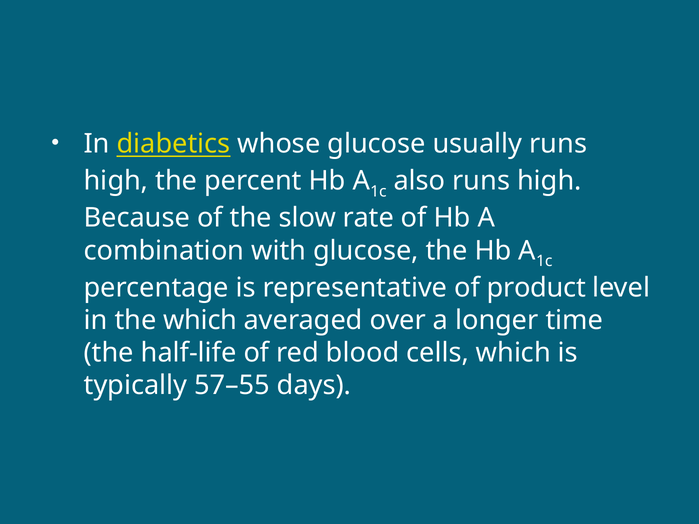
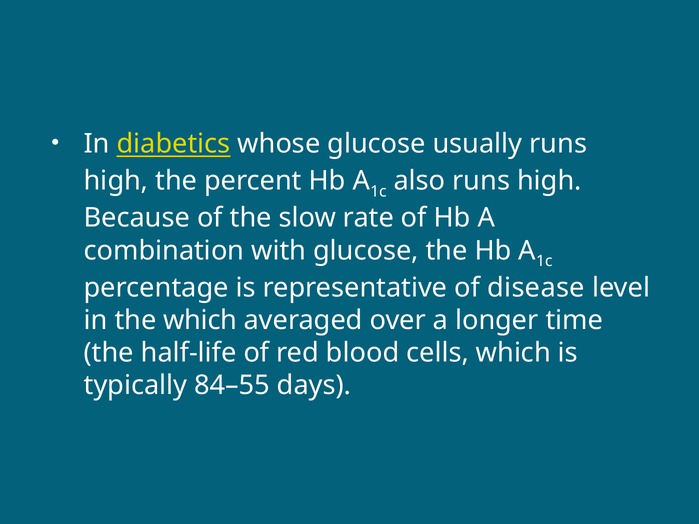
product: product -> disease
57–55: 57–55 -> 84–55
